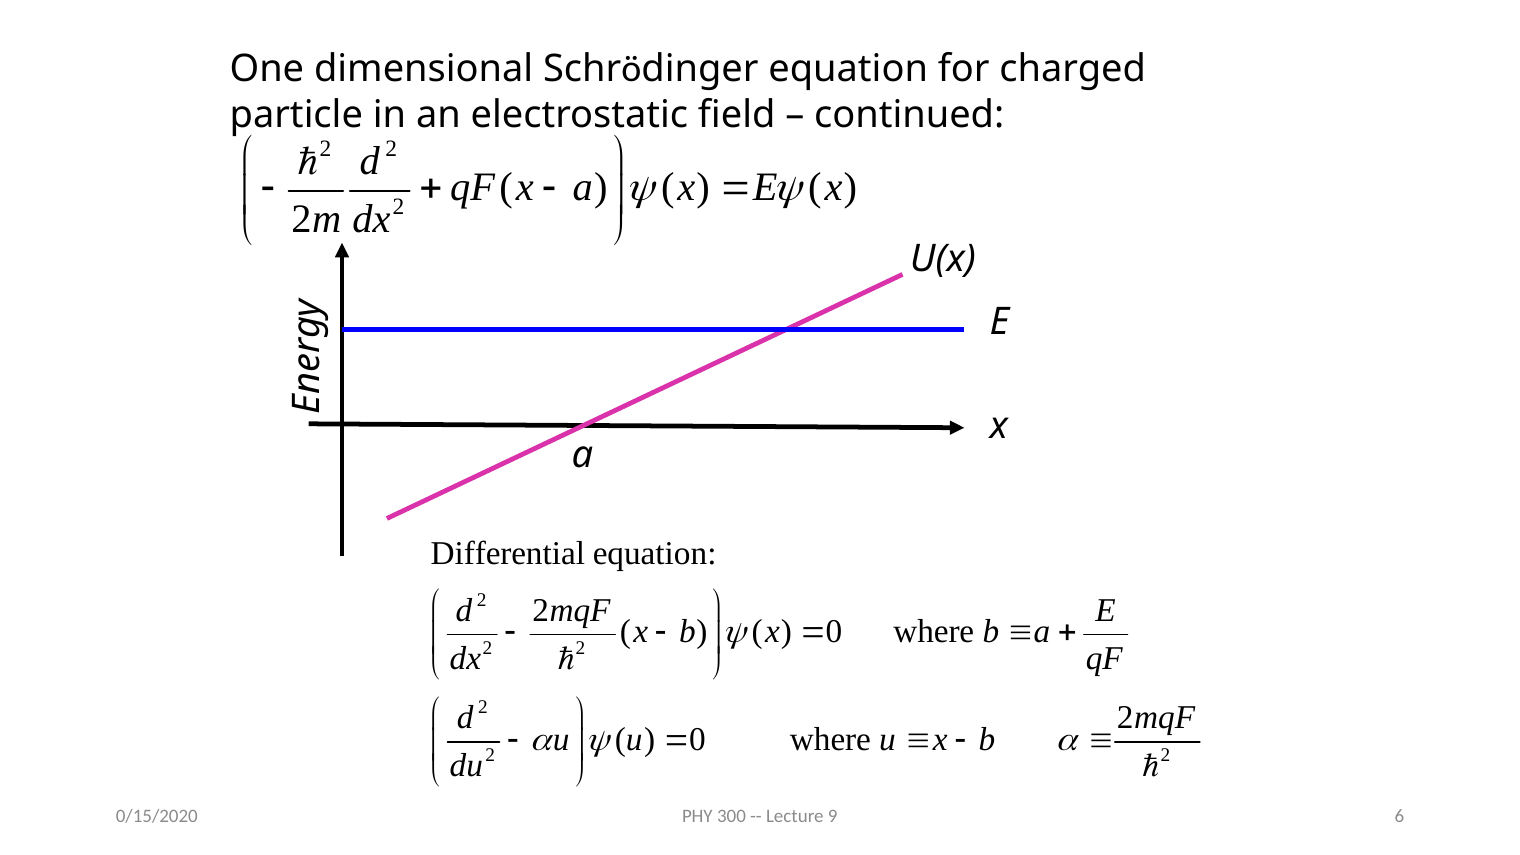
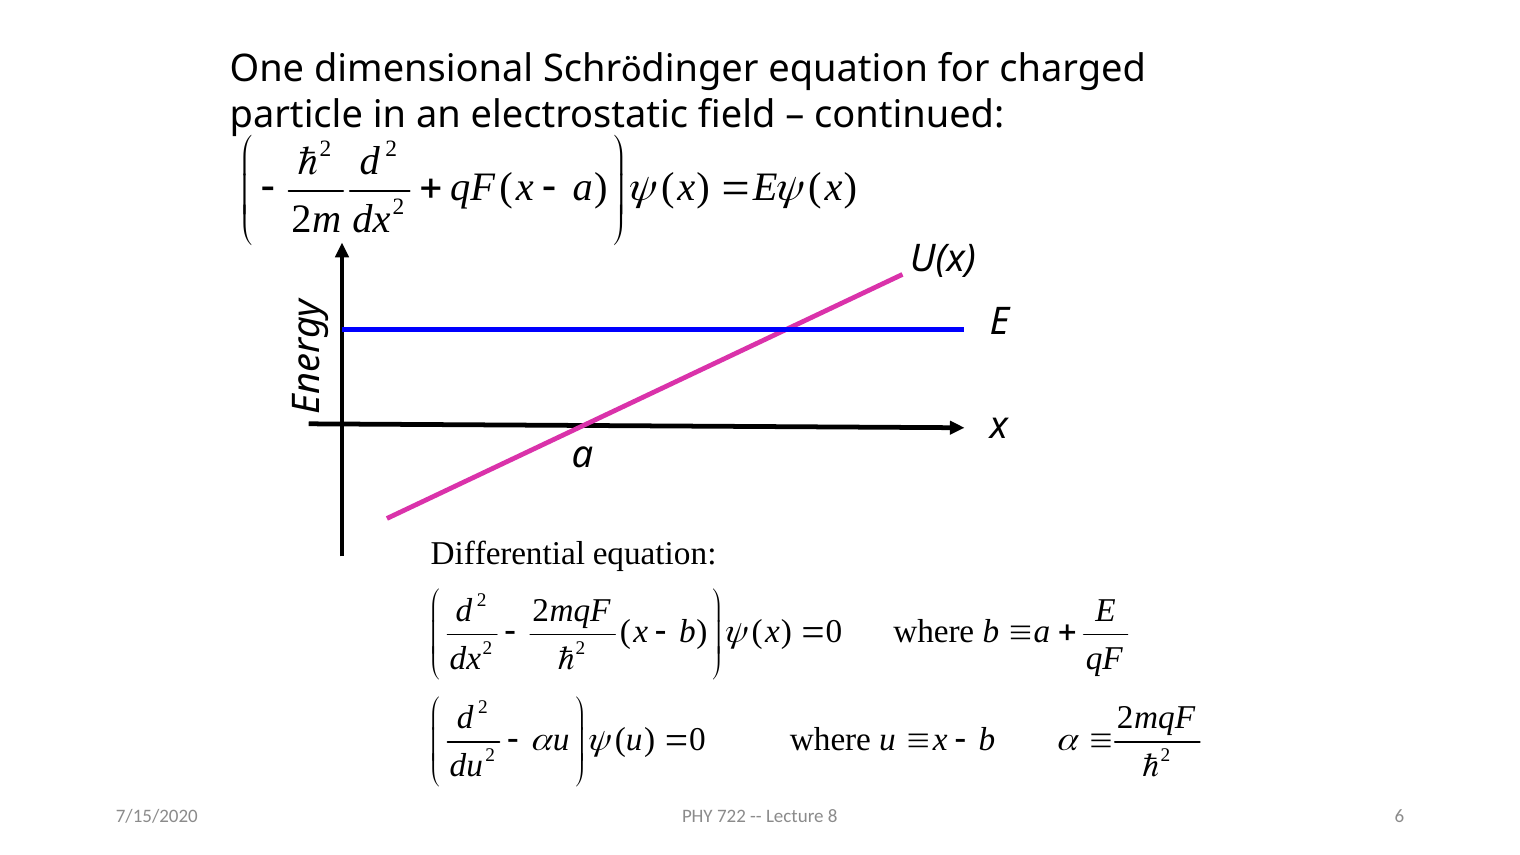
300: 300 -> 722
9: 9 -> 8
0/15/2020: 0/15/2020 -> 7/15/2020
